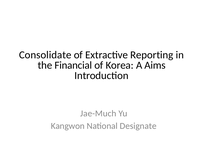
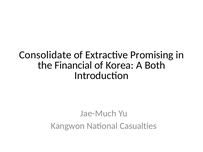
Reporting: Reporting -> Promising
Aims: Aims -> Both
Designate: Designate -> Casualties
